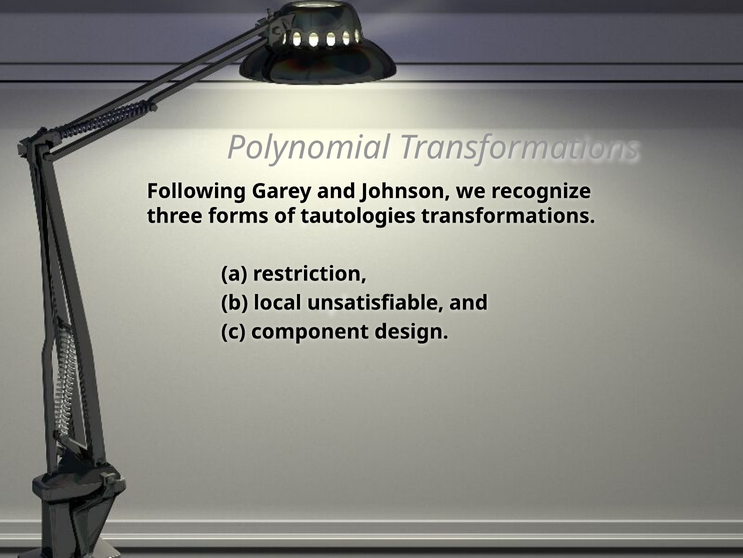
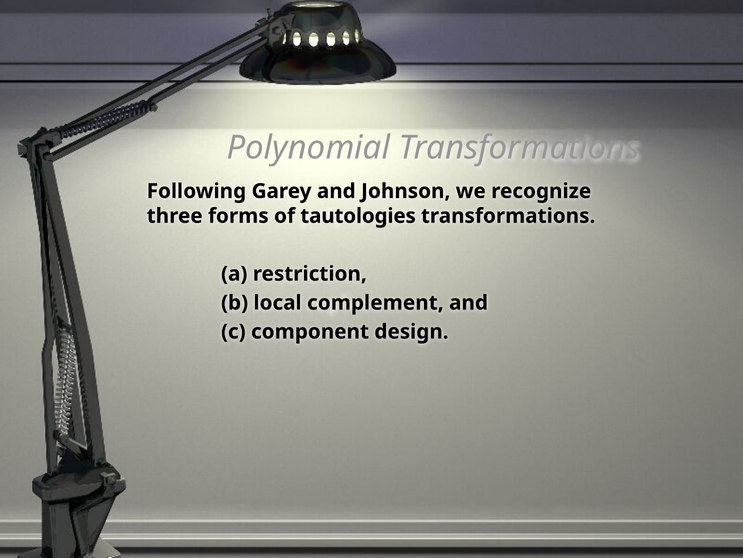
unsatisfiable: unsatisfiable -> complement
